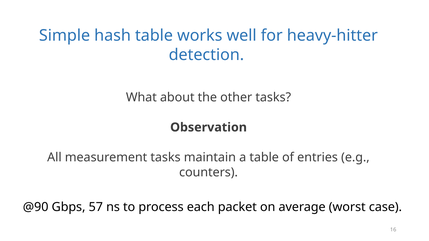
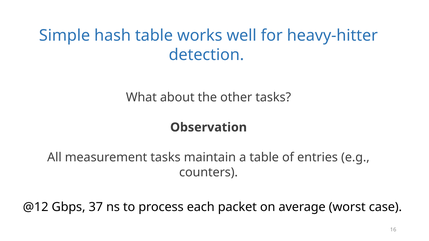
@90: @90 -> @12
57: 57 -> 37
